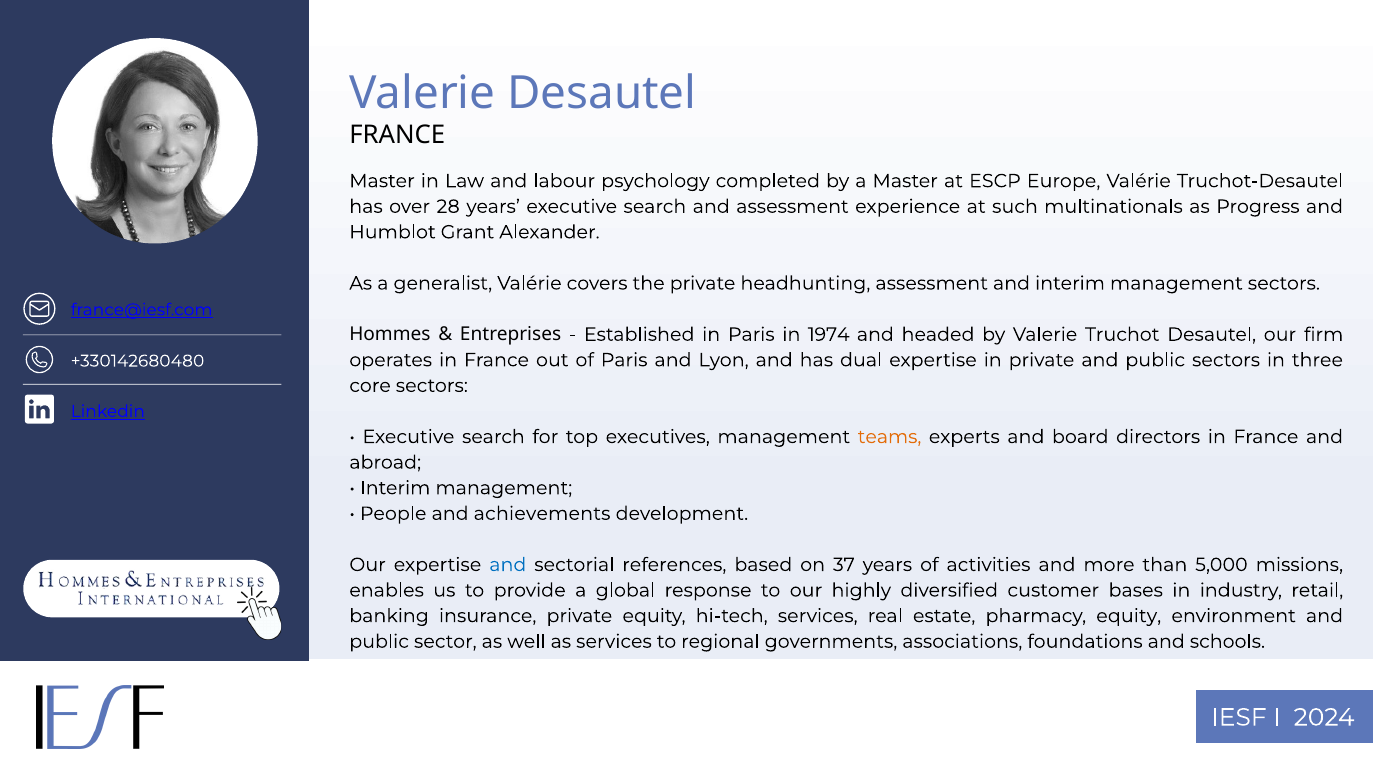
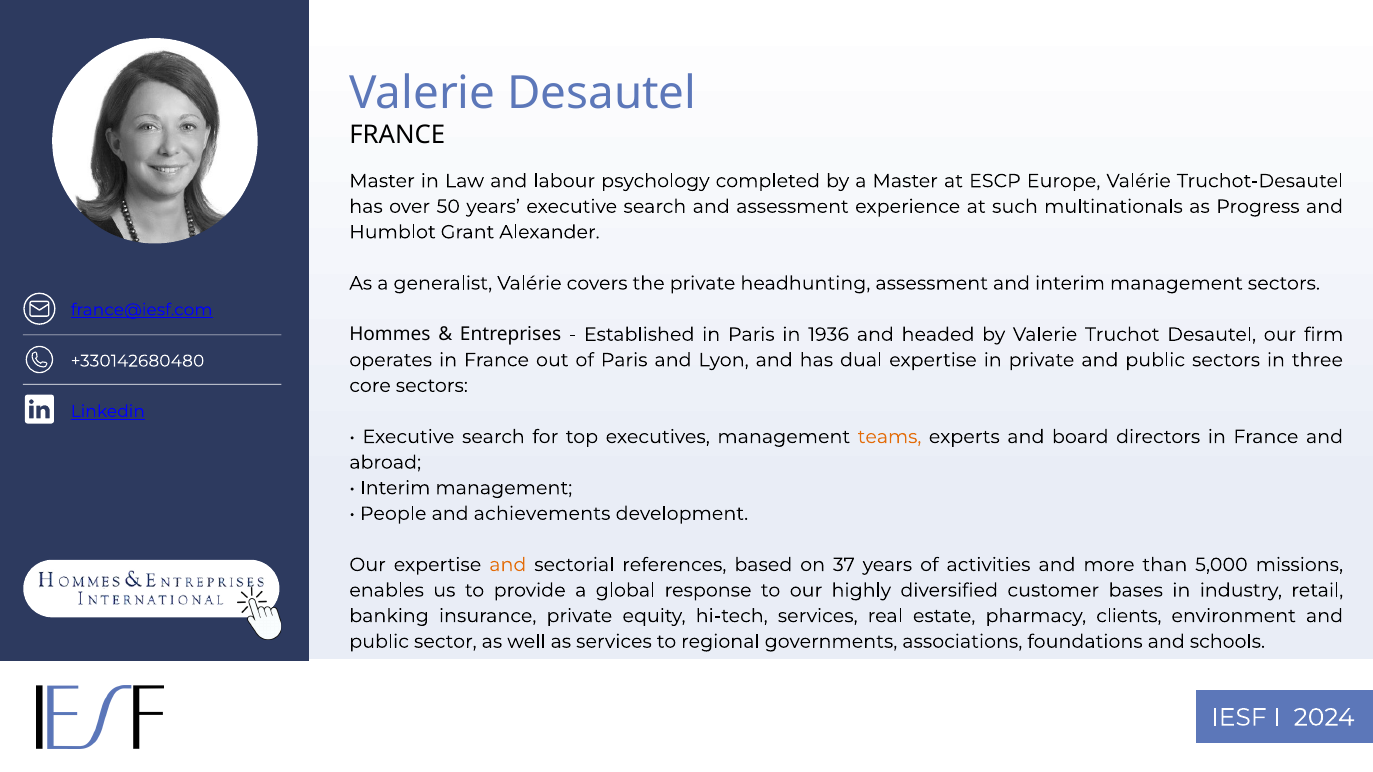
28: 28 -> 50
1974: 1974 -> 1936
and at (508, 565) colour: blue -> orange
pharmacy equity: equity -> clients
